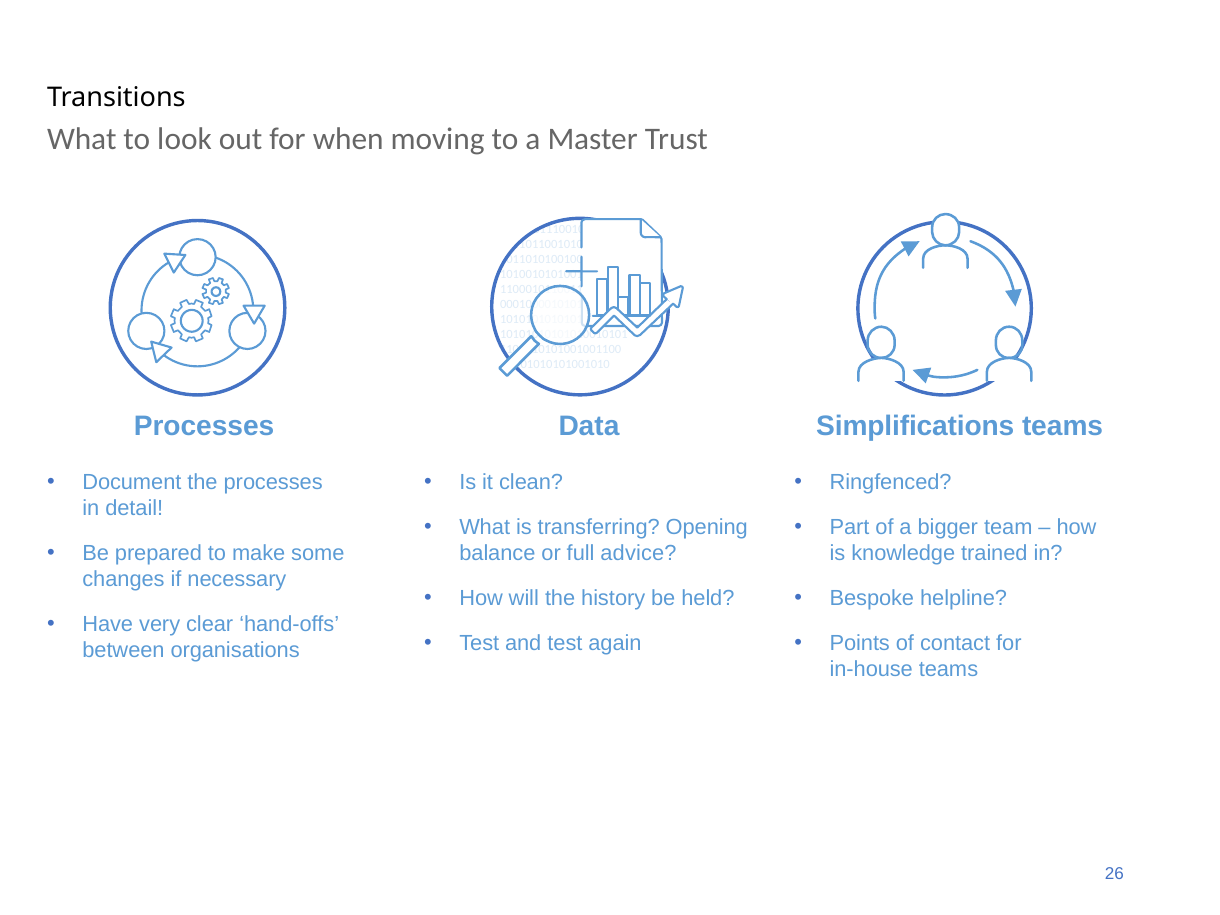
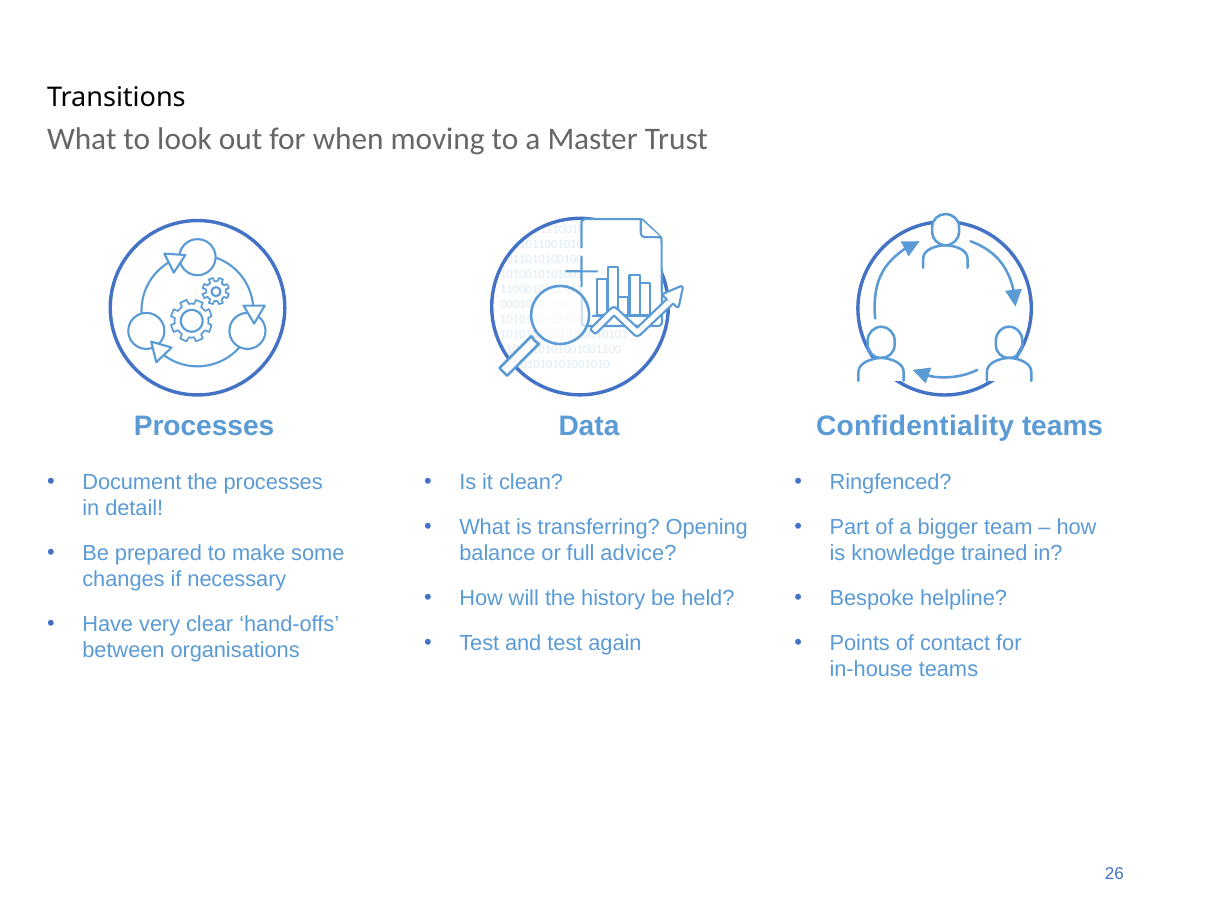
Simplifications: Simplifications -> Confidentiality
